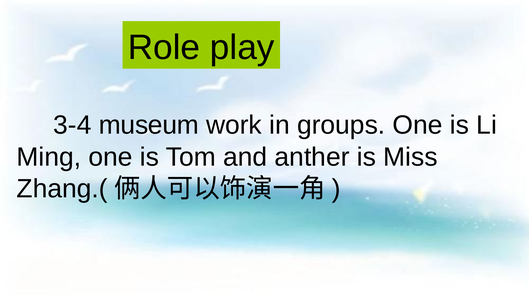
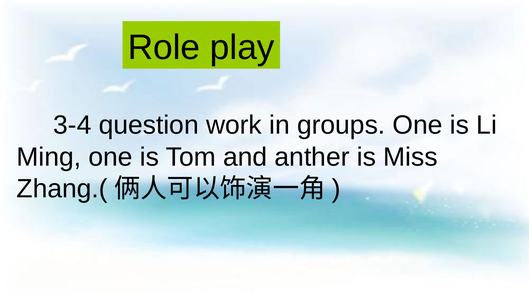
museum: museum -> question
